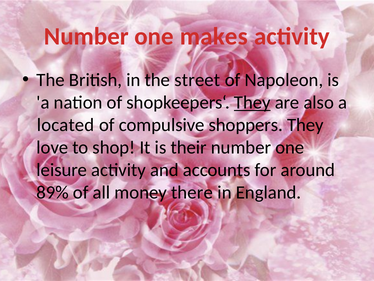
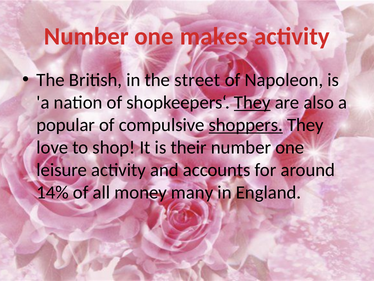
located: located -> popular
shoppers underline: none -> present
89%: 89% -> 14%
there: there -> many
